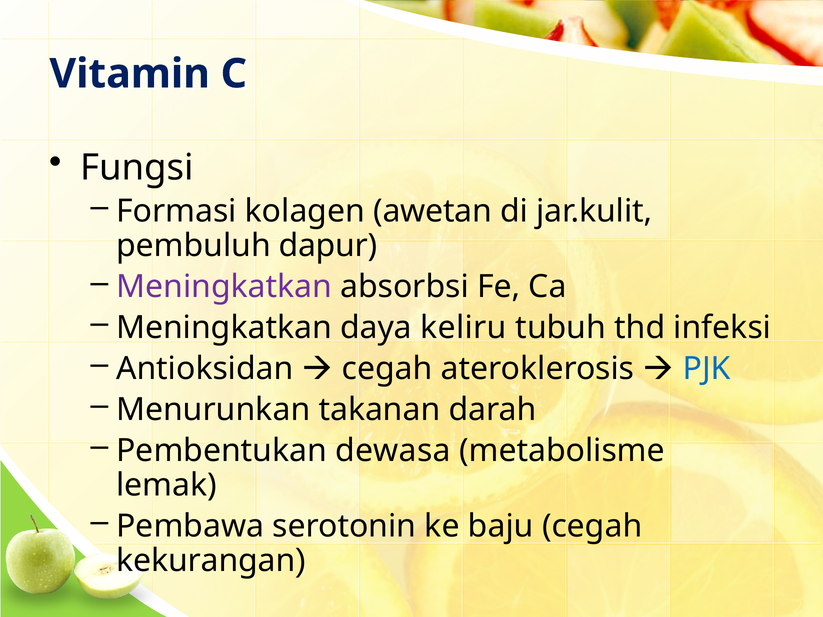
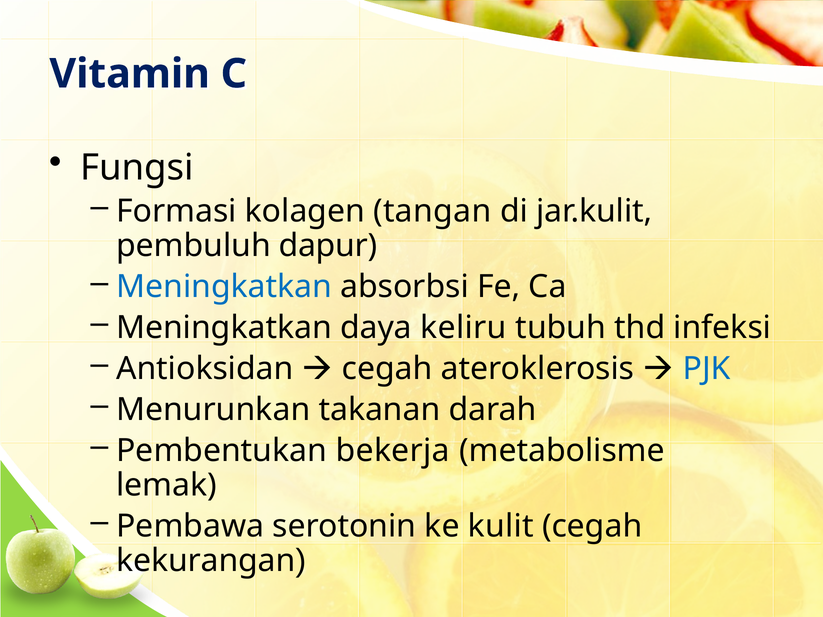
awetan: awetan -> tangan
Meningkatkan at (224, 287) colour: purple -> blue
dewasa: dewasa -> bekerja
baju: baju -> kulit
